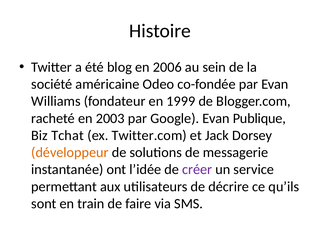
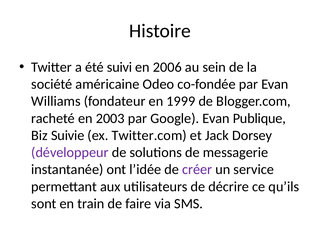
blog: blog -> suivi
Tchat: Tchat -> Suivie
développeur colour: orange -> purple
